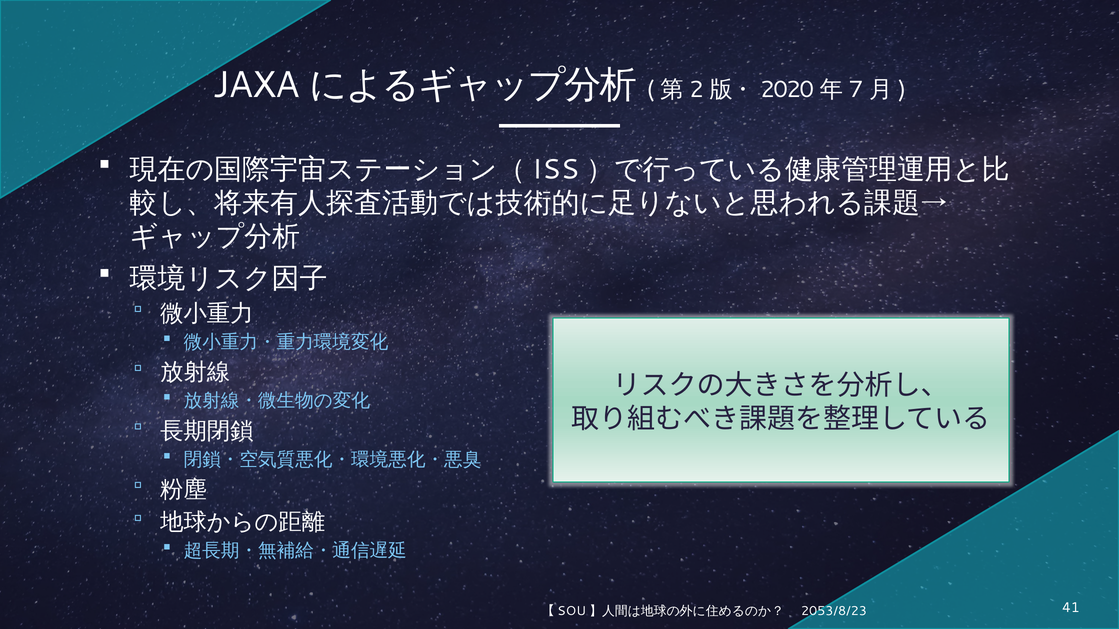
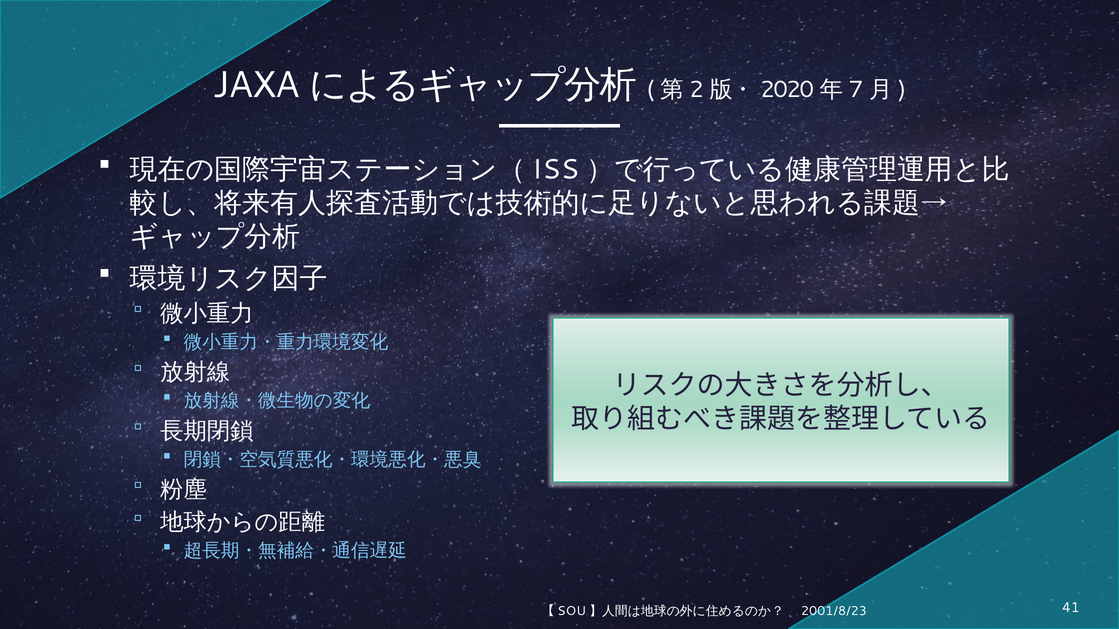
2053/8/23: 2053/8/23 -> 2001/8/23
